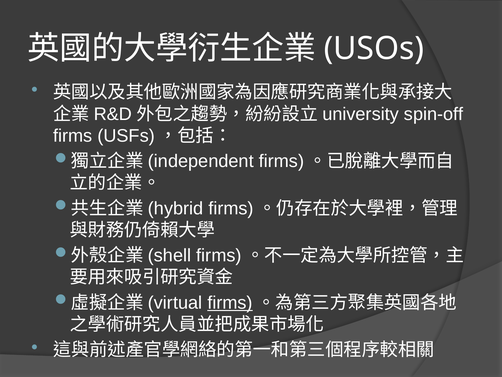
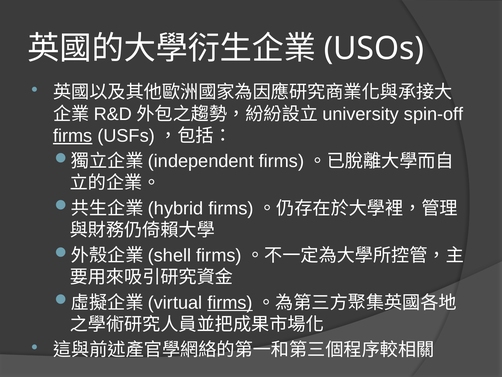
firms at (73, 136) underline: none -> present
